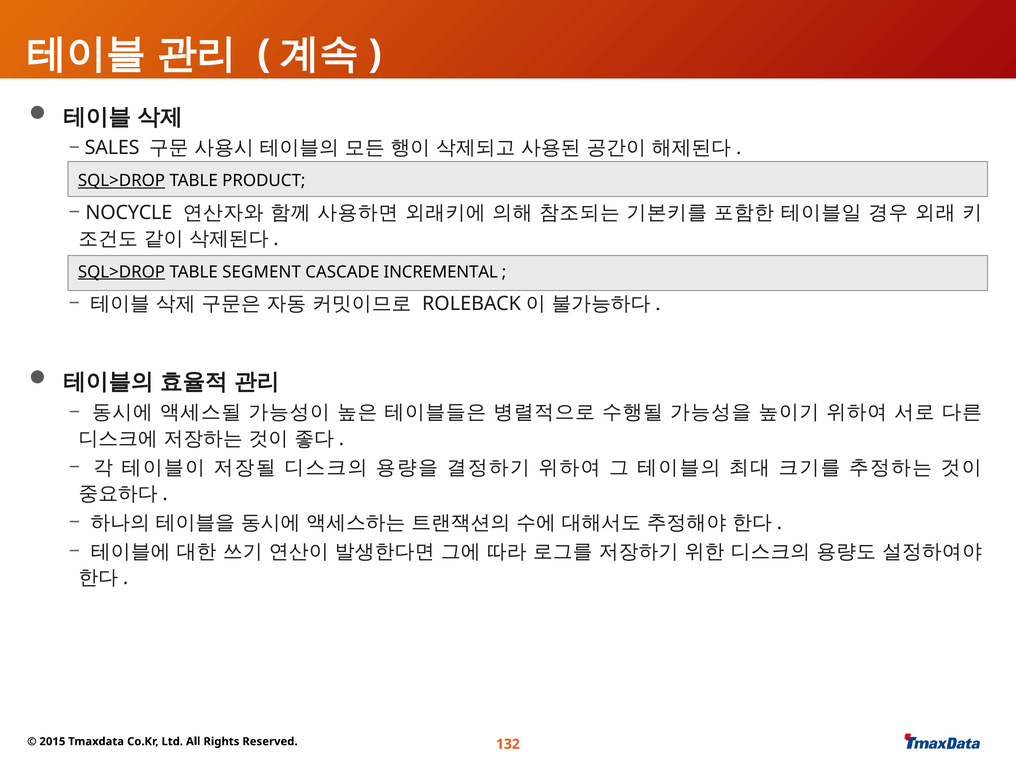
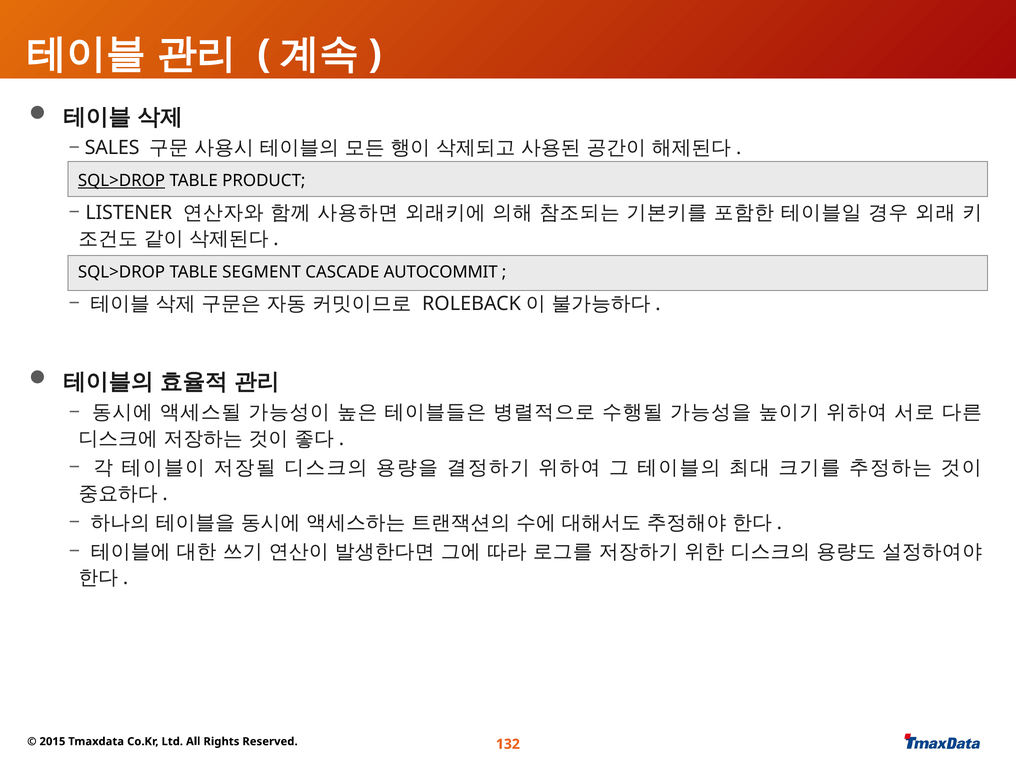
NOCYCLE: NOCYCLE -> LISTENER
SQL>DROP at (121, 272) underline: present -> none
INCREMENTAL: INCREMENTAL -> AUTOCOMMIT
